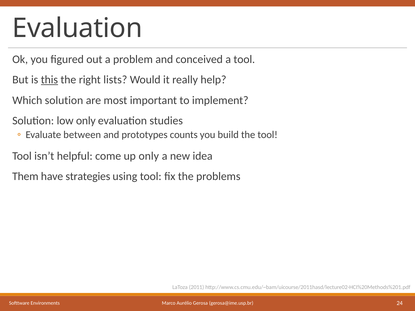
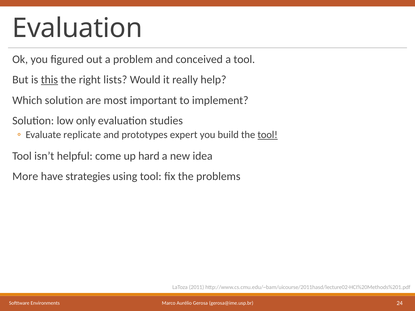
between: between -> replicate
counts: counts -> expert
tool at (268, 135) underline: none -> present
up only: only -> hard
Them: Them -> More
